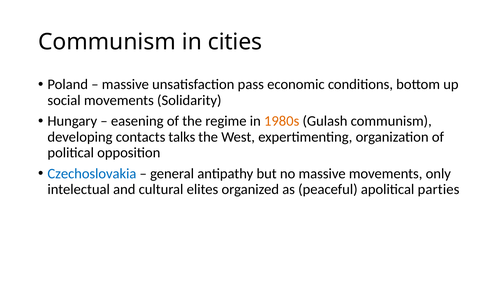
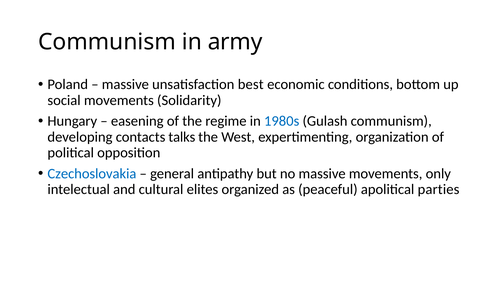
cities: cities -> army
pass: pass -> best
1980s colour: orange -> blue
